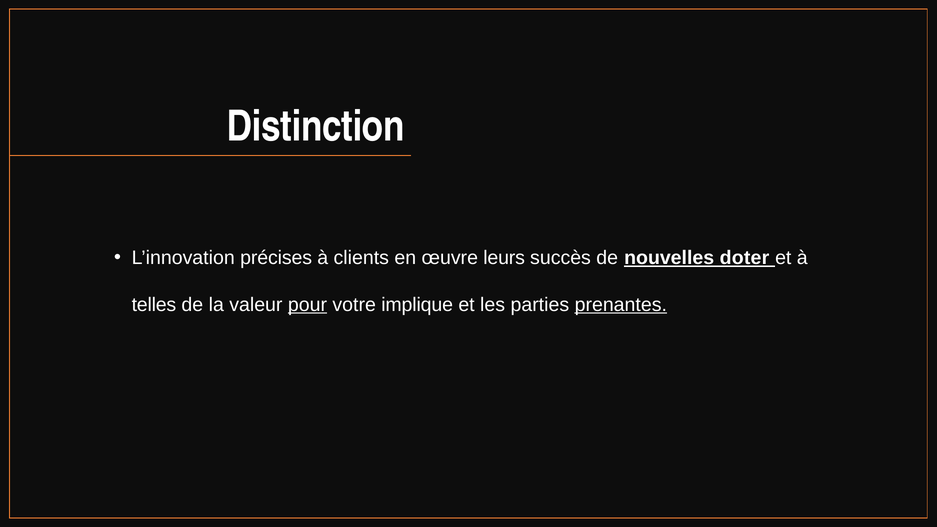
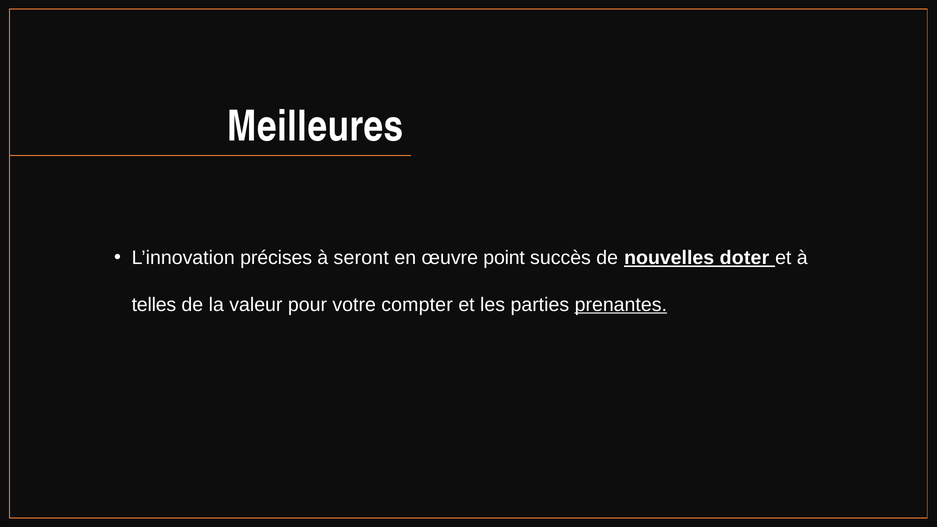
Distinction: Distinction -> Meilleures
clients: clients -> seront
leurs: leurs -> point
pour underline: present -> none
implique: implique -> compter
